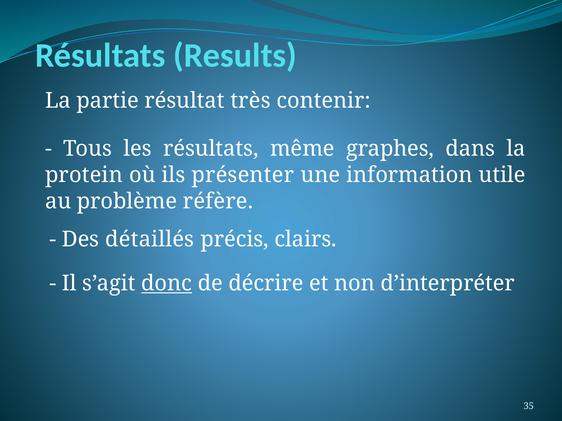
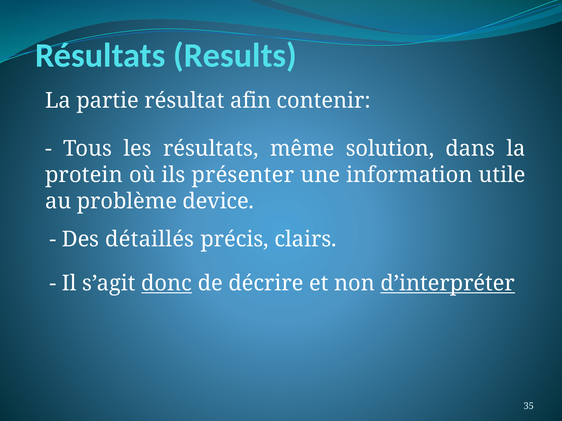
très: très -> afin
graphes: graphes -> solution
réfère: réfère -> device
d’interpréter underline: none -> present
